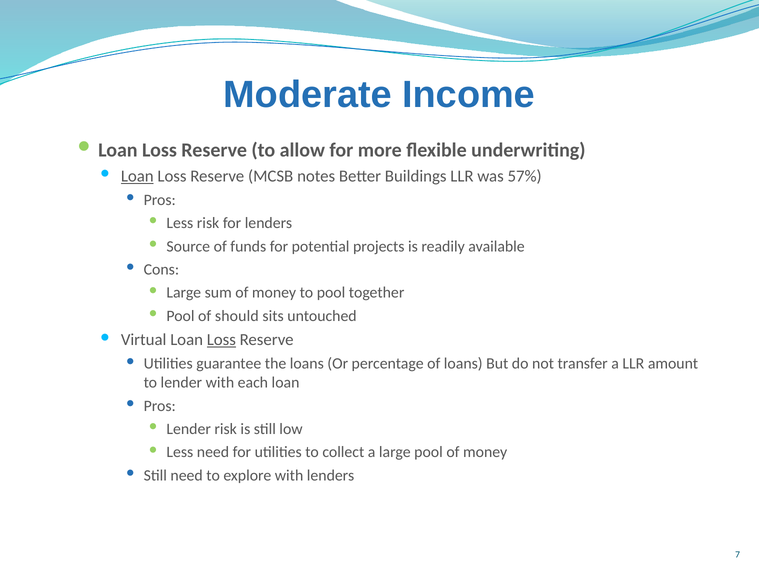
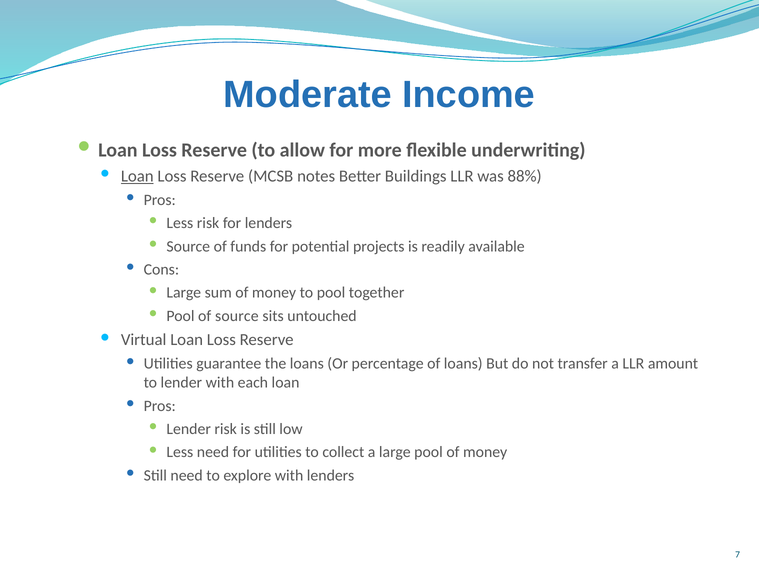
57%: 57% -> 88%
of should: should -> source
Loss at (221, 340) underline: present -> none
